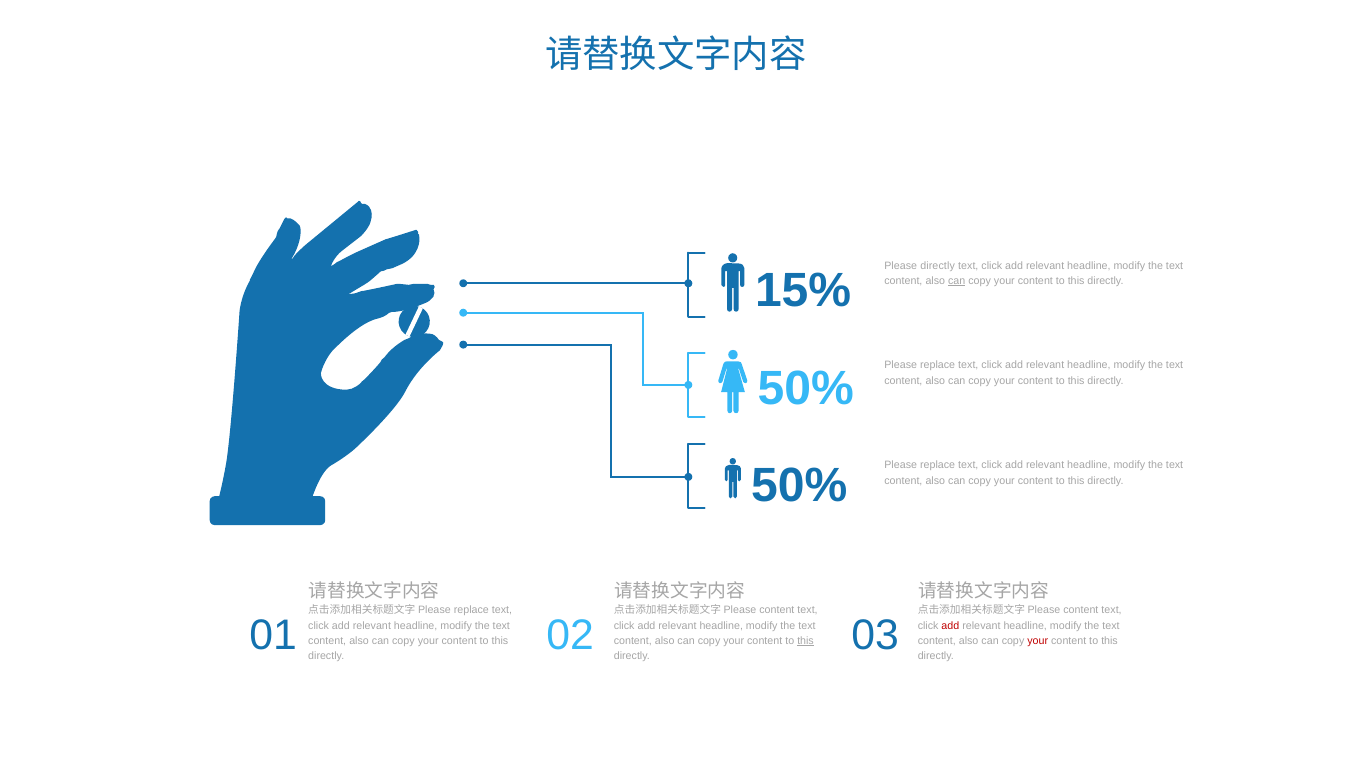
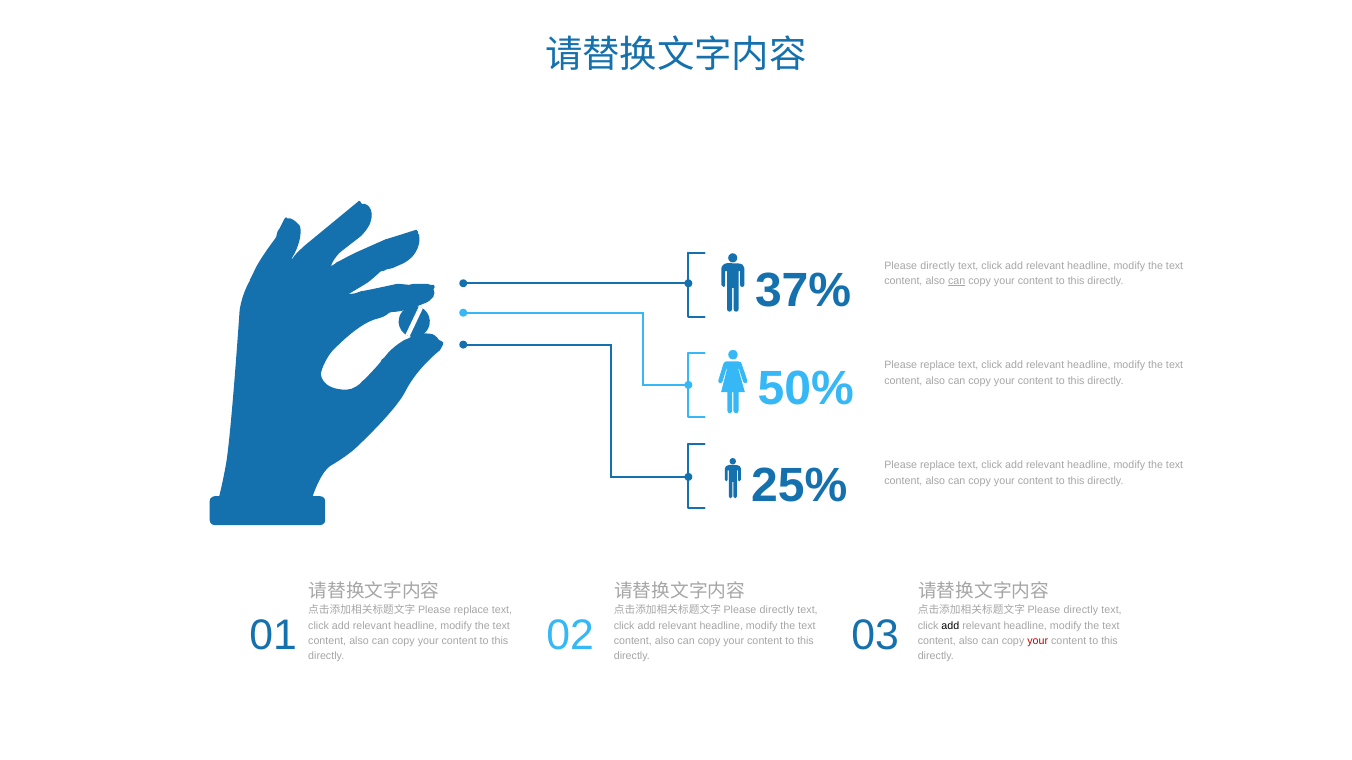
15%: 15% -> 37%
50% at (799, 486): 50% -> 25%
content at (777, 611): content -> directly
content at (1081, 611): content -> directly
add at (950, 626) colour: red -> black
this at (806, 641) underline: present -> none
